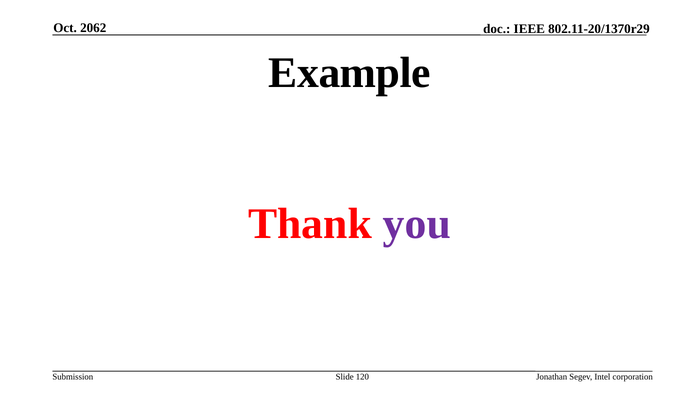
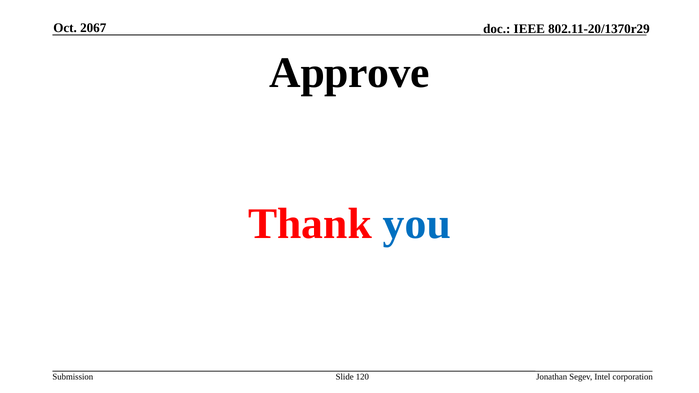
2062: 2062 -> 2067
Example: Example -> Approve
you colour: purple -> blue
